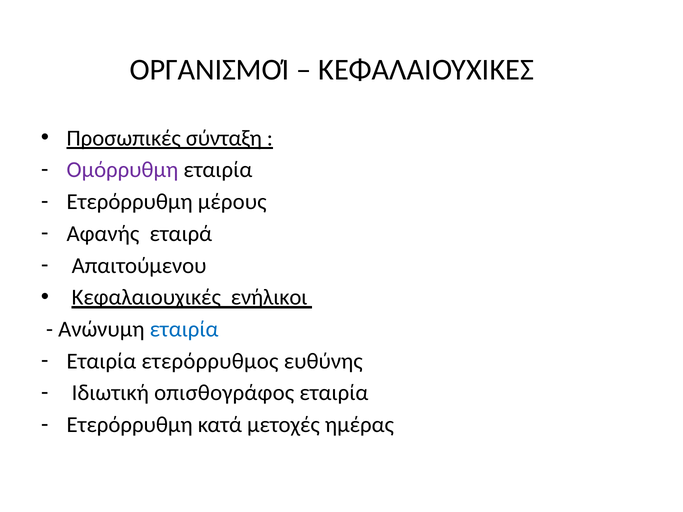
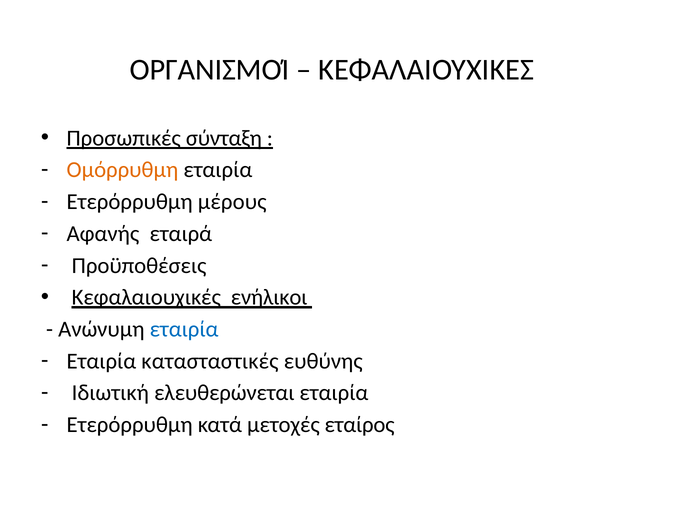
Ομόρρυθμη colour: purple -> orange
Απαιτούμενου: Απαιτούμενου -> Προϋποθέσεις
ετερόρρυθμος: ετερόρρυθμος -> κατασταστικές
οπισθογράφος: οπισθογράφος -> ελευθερώνεται
ημέρας: ημέρας -> εταίρος
